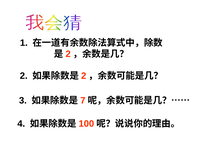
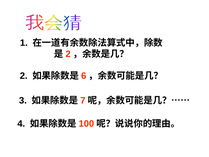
2 at (84, 76): 2 -> 6
